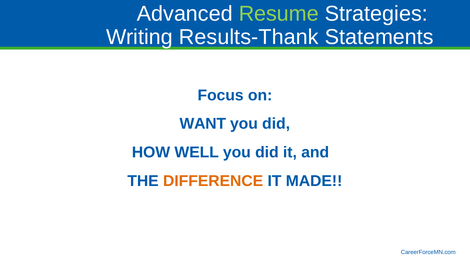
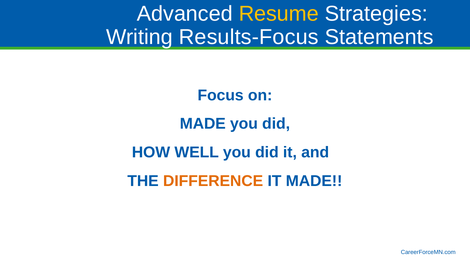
Resume colour: light green -> yellow
Results-Thank: Results-Thank -> Results-Focus
WANT at (203, 124): WANT -> MADE
